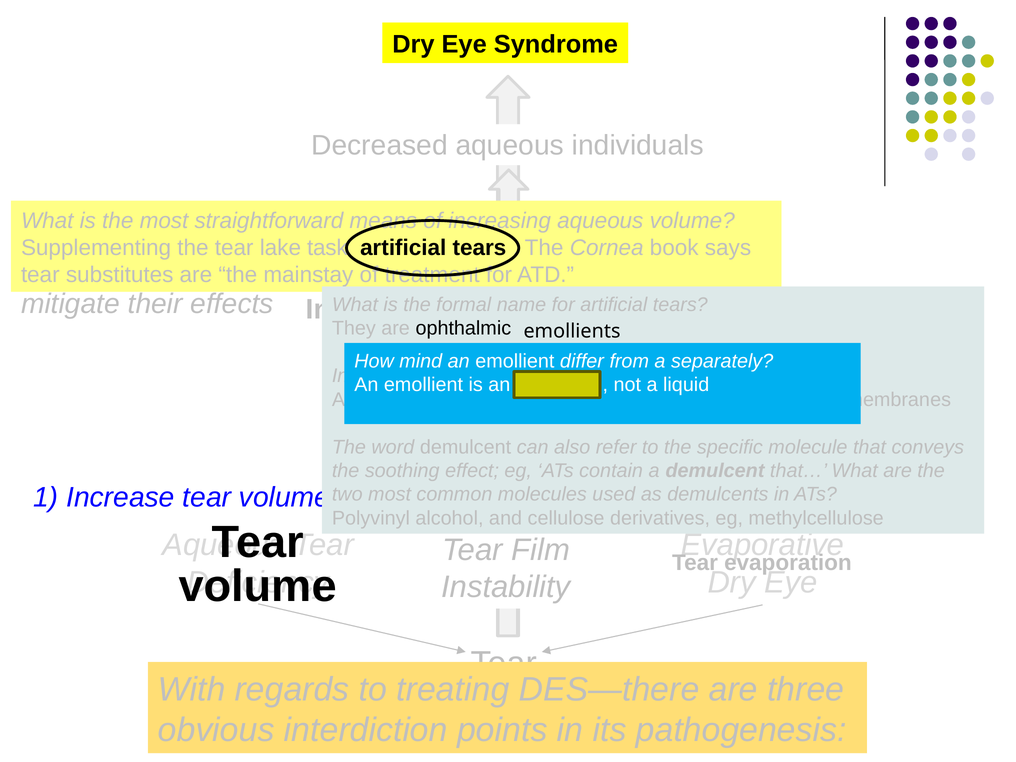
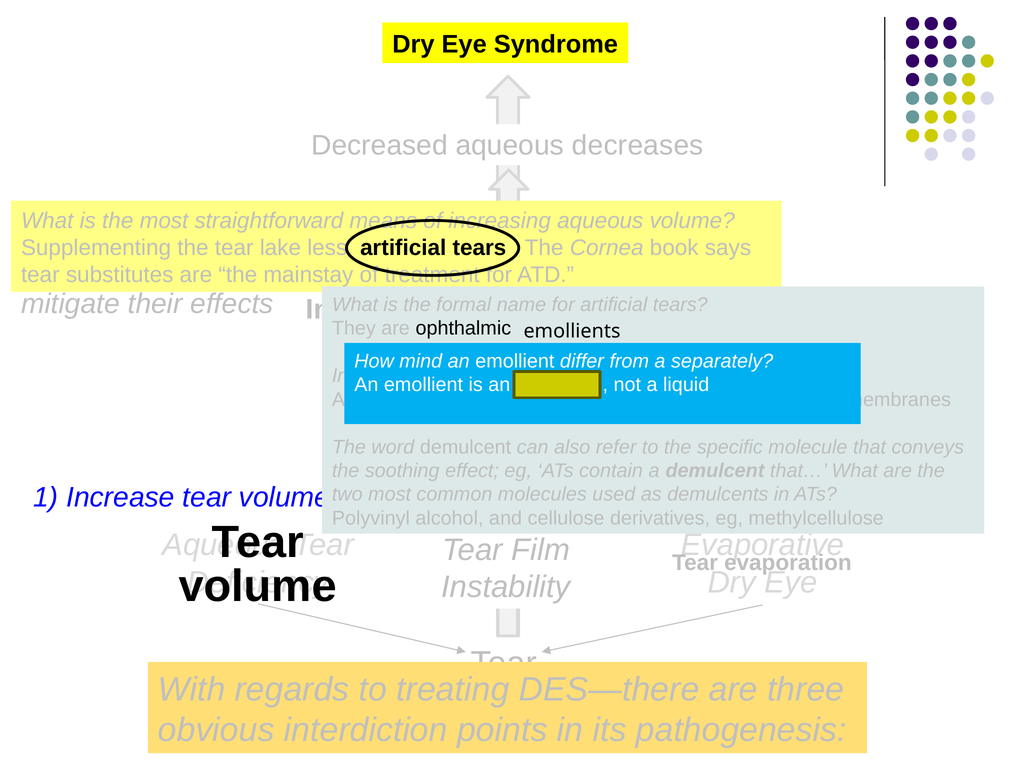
individuals: individuals -> decreases
task: task -> less
